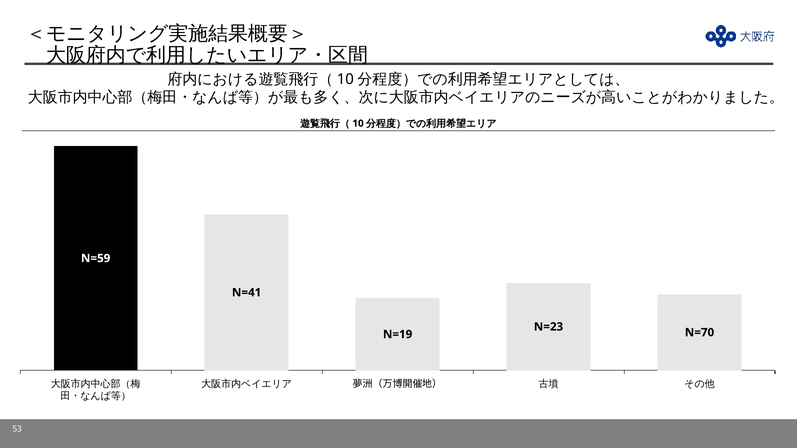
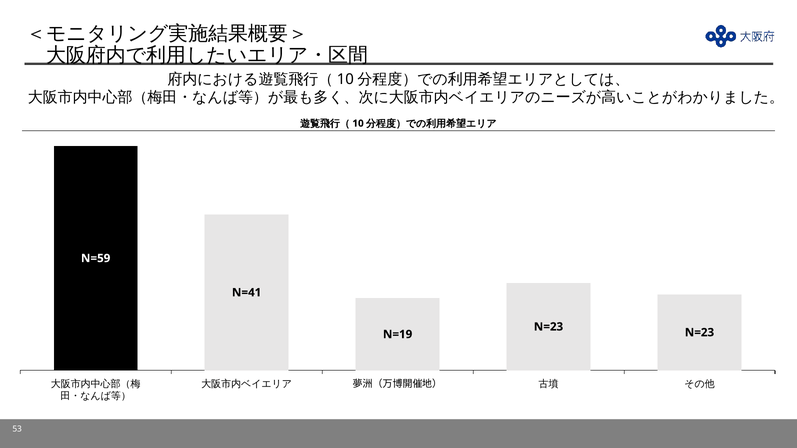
N=70 at (699, 333): N=70 -> N=23
